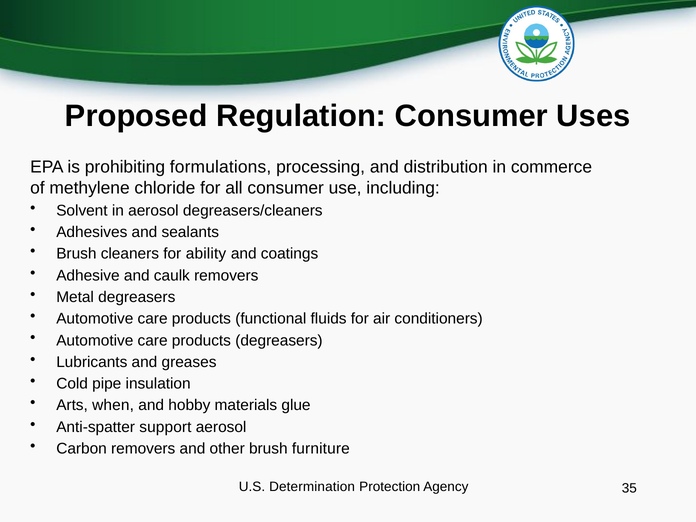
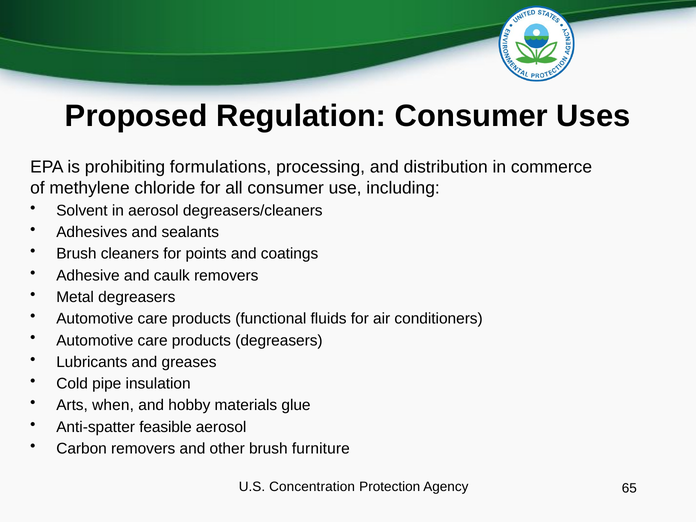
ability: ability -> points
support: support -> feasible
Determination: Determination -> Concentration
35: 35 -> 65
